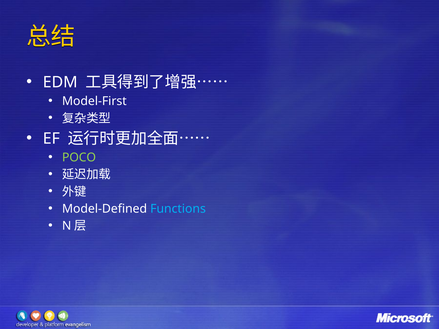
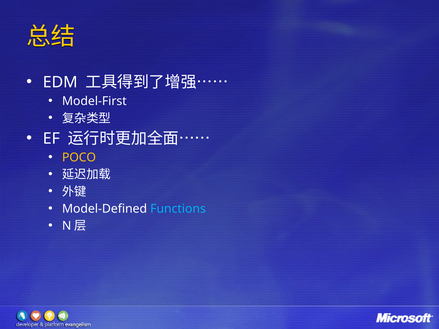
POCO colour: light green -> yellow
